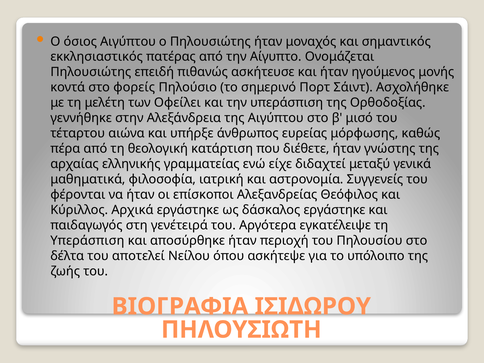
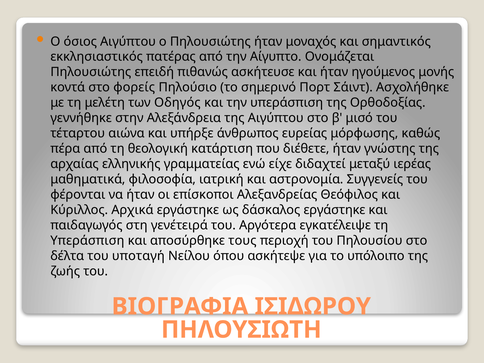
Οφείλει: Οφείλει -> Οδηγός
γενικά: γενικά -> ιερέας
αποσύρθηκε ήταν: ήταν -> τους
αποτελεί: αποτελεί -> υποταγή
